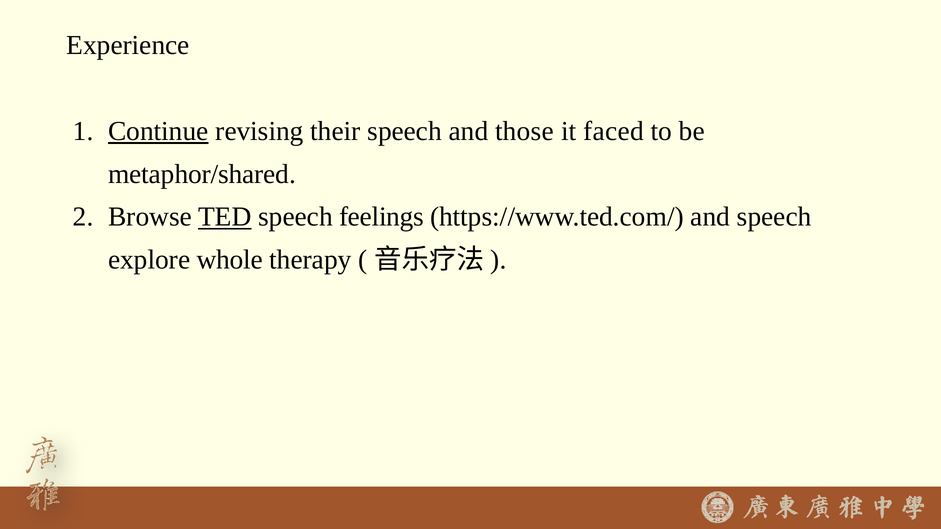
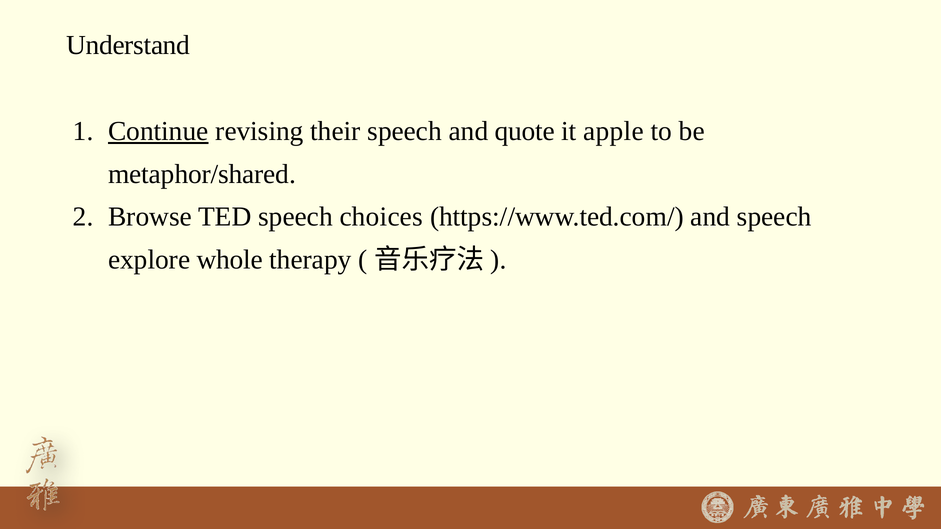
Experience: Experience -> Understand
those: those -> quote
faced: faced -> apple
TED underline: present -> none
feelings: feelings -> choices
